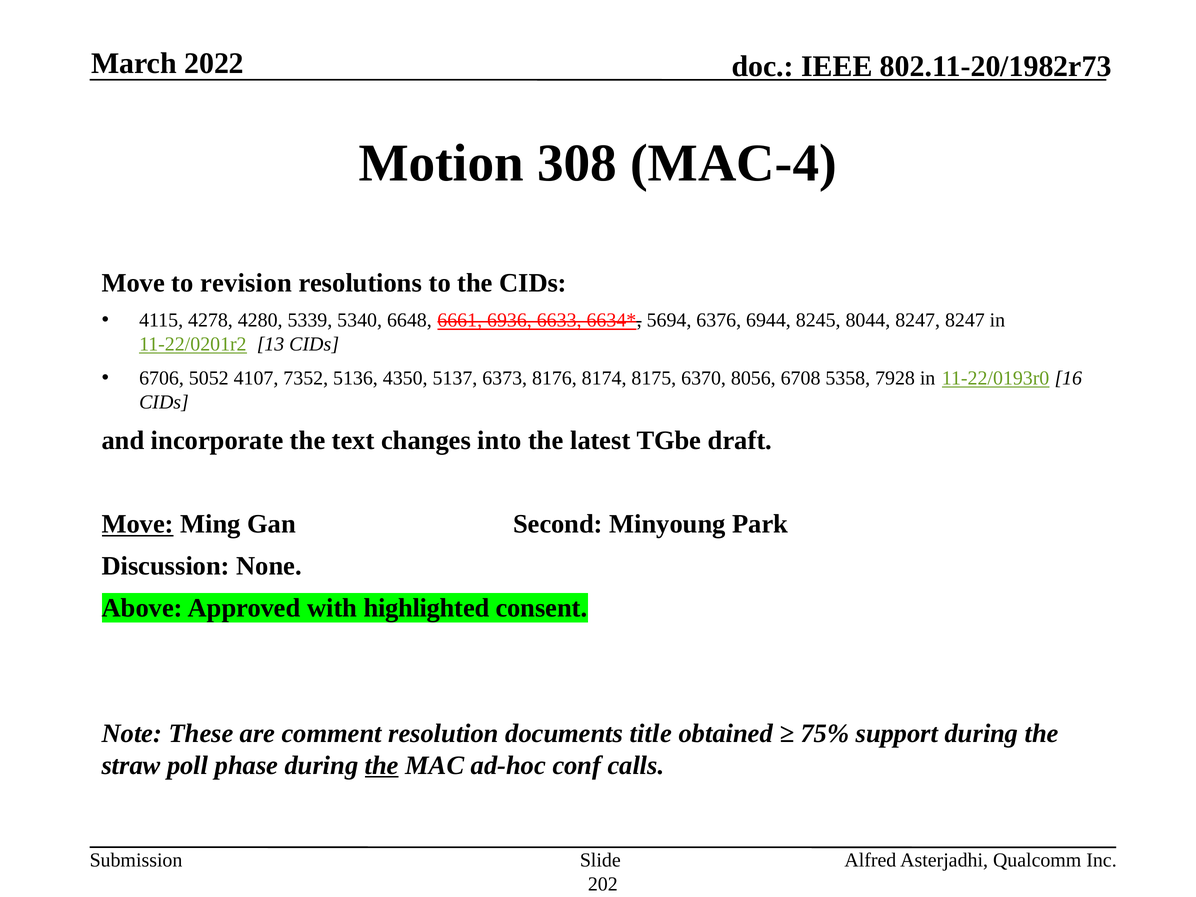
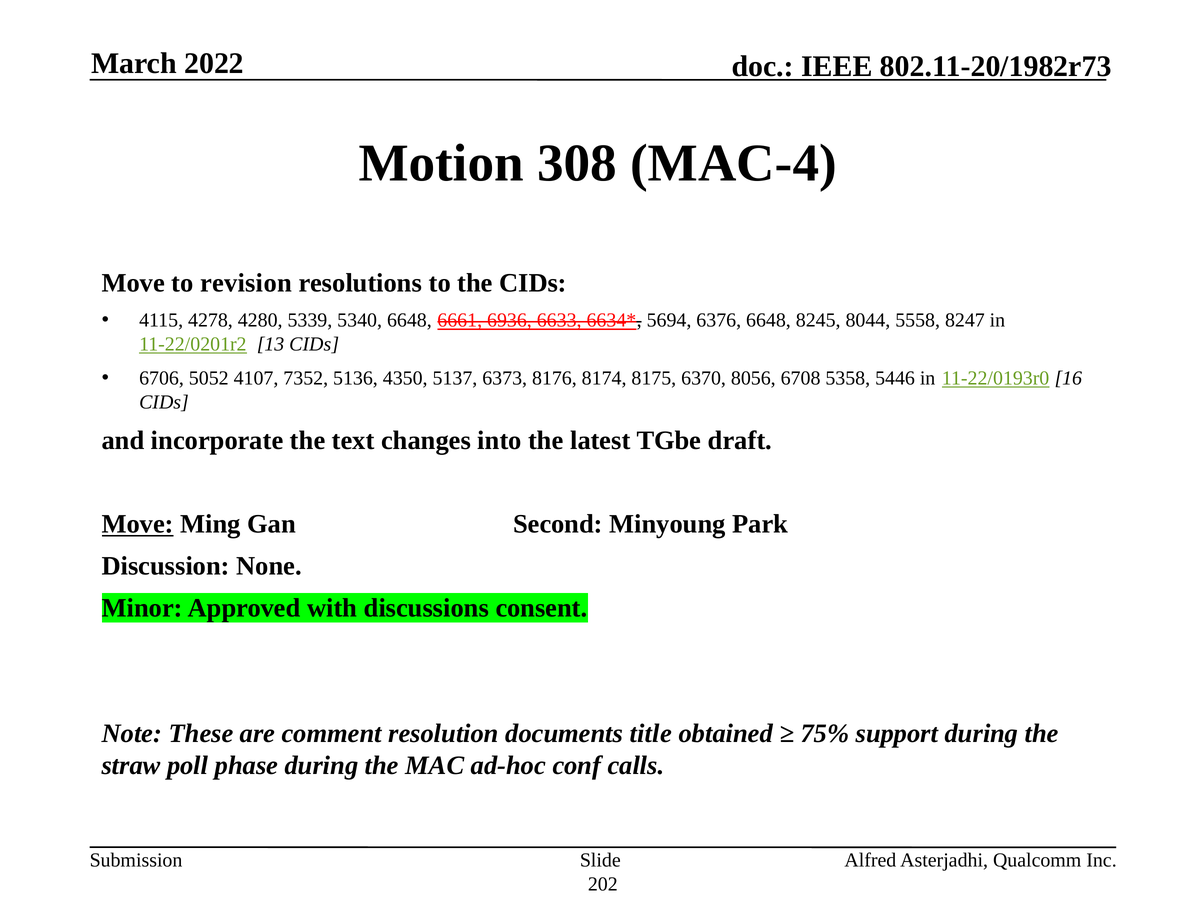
6376 6944: 6944 -> 6648
8044 8247: 8247 -> 5558
7928: 7928 -> 5446
Above: Above -> Minor
highlighted: highlighted -> discussions
the at (382, 765) underline: present -> none
